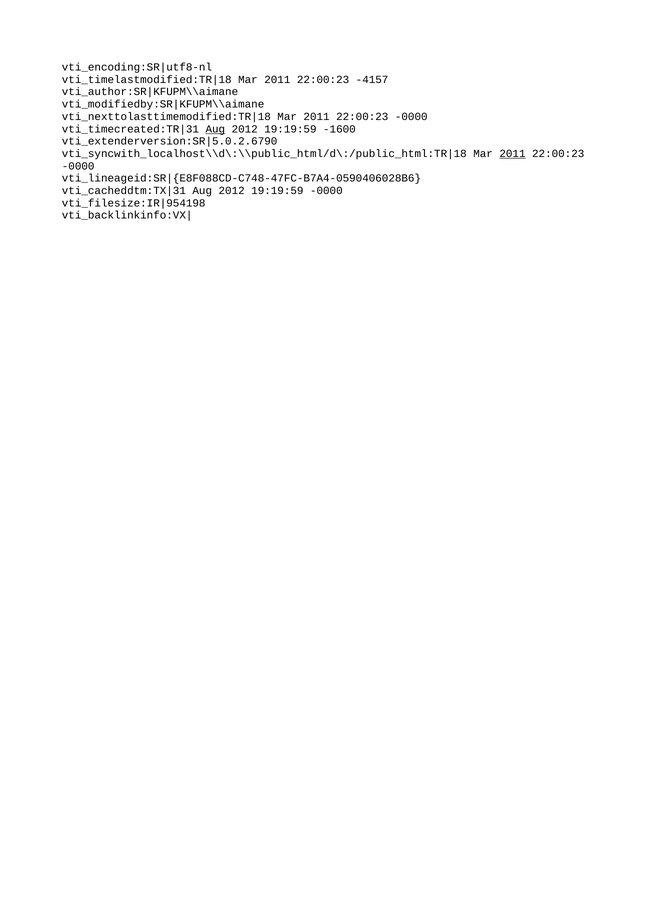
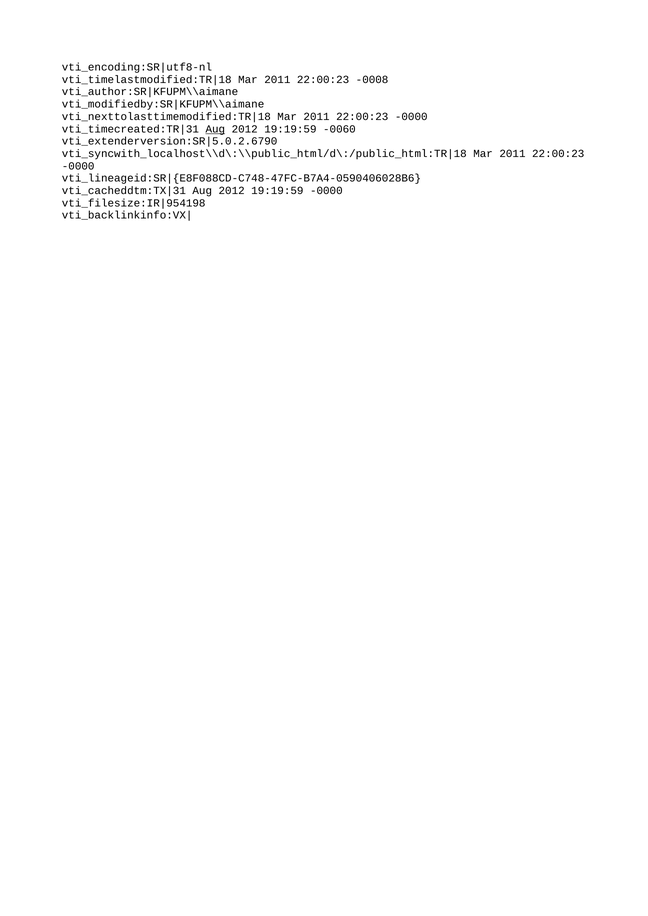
-4157: -4157 -> -0008
-1600: -1600 -> -0060
2011 at (512, 154) underline: present -> none
